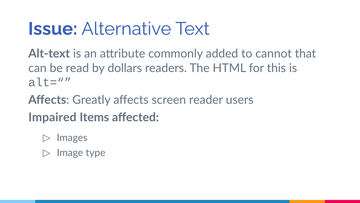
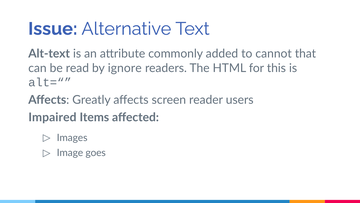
dollars: dollars -> ignore
type: type -> goes
